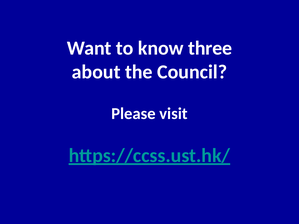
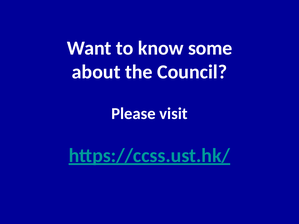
three: three -> some
